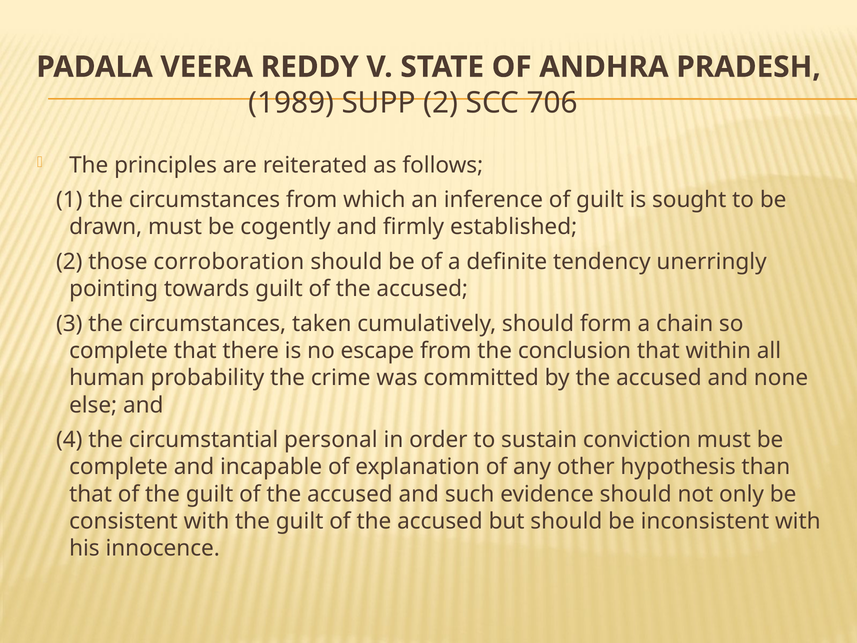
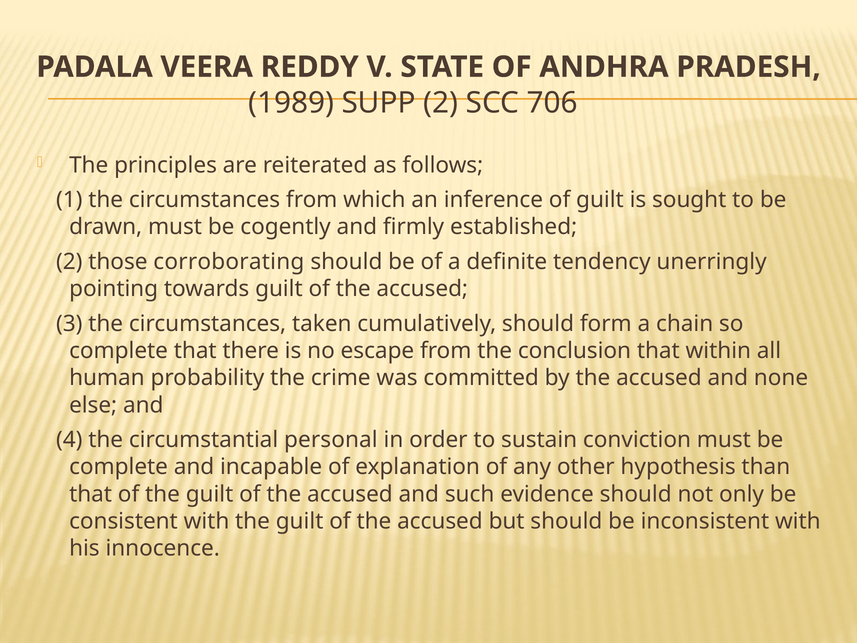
corroboration: corroboration -> corroborating
